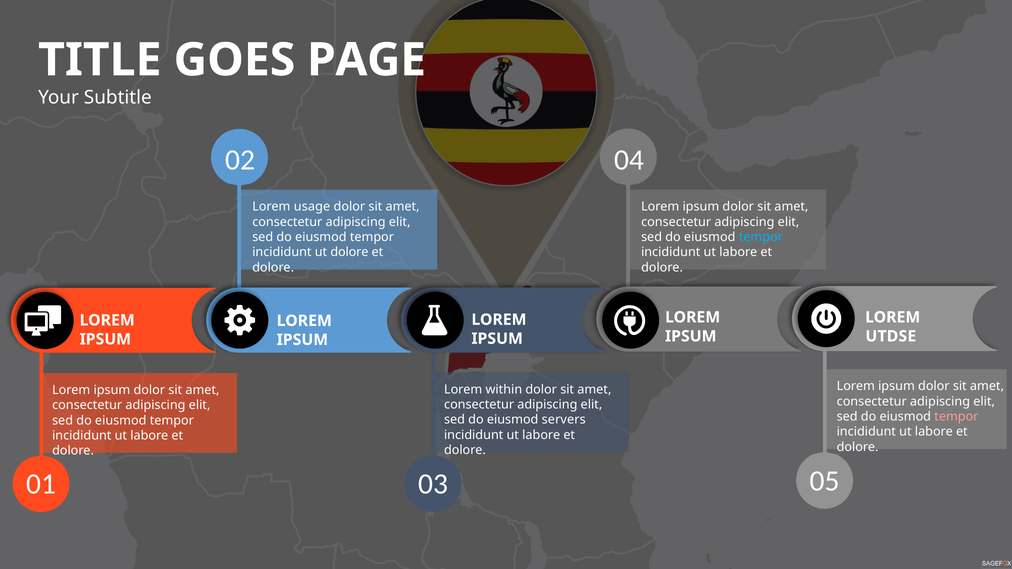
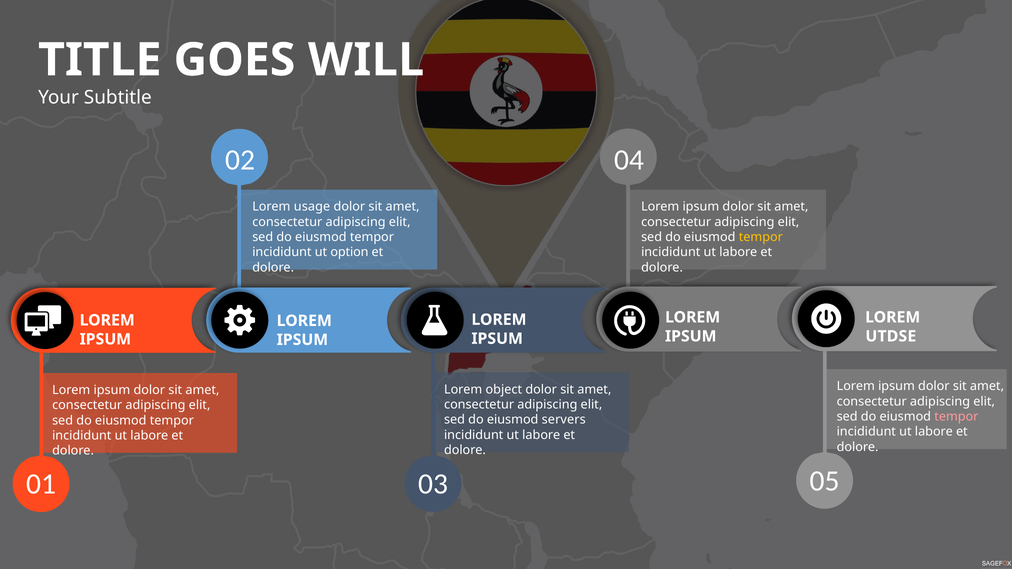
PAGE: PAGE -> WILL
tempor at (761, 237) colour: light blue -> yellow
ut dolore: dolore -> option
within: within -> object
